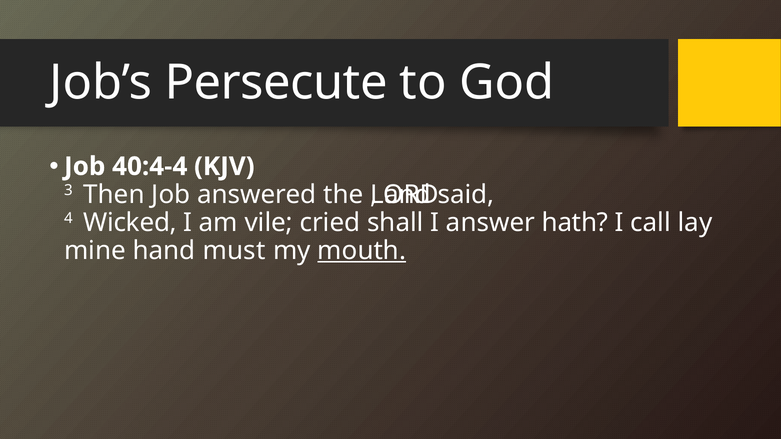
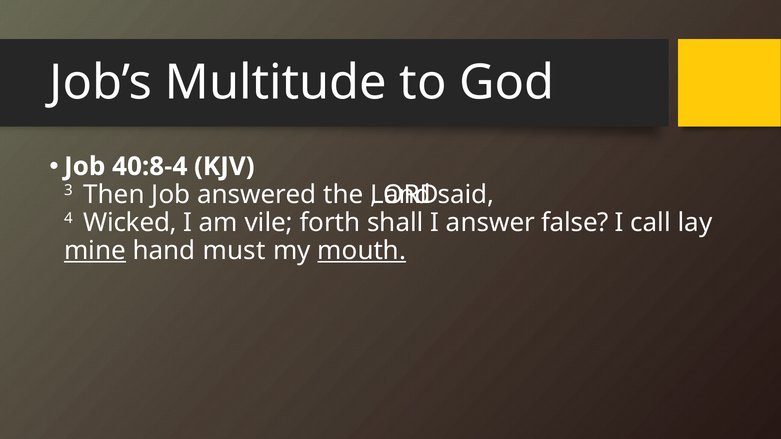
Persecute: Persecute -> Multitude
40:4-4: 40:4-4 -> 40:8-4
cried: cried -> forth
hath: hath -> false
mine underline: none -> present
